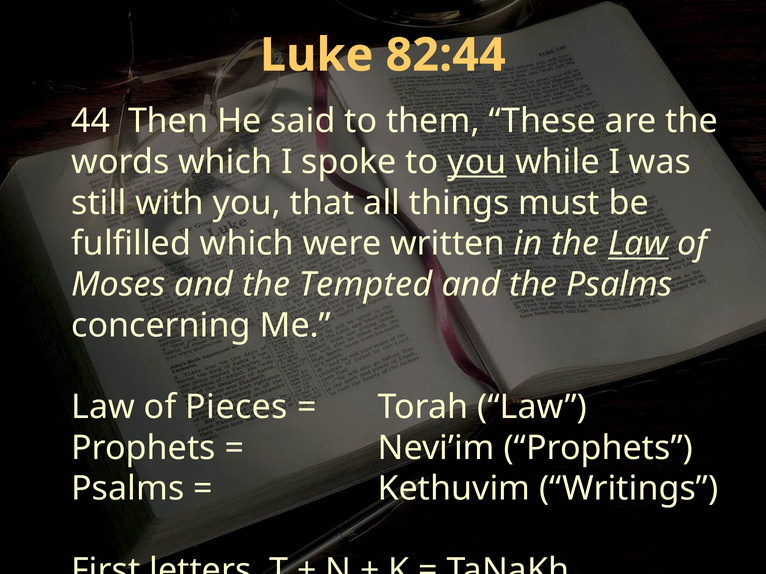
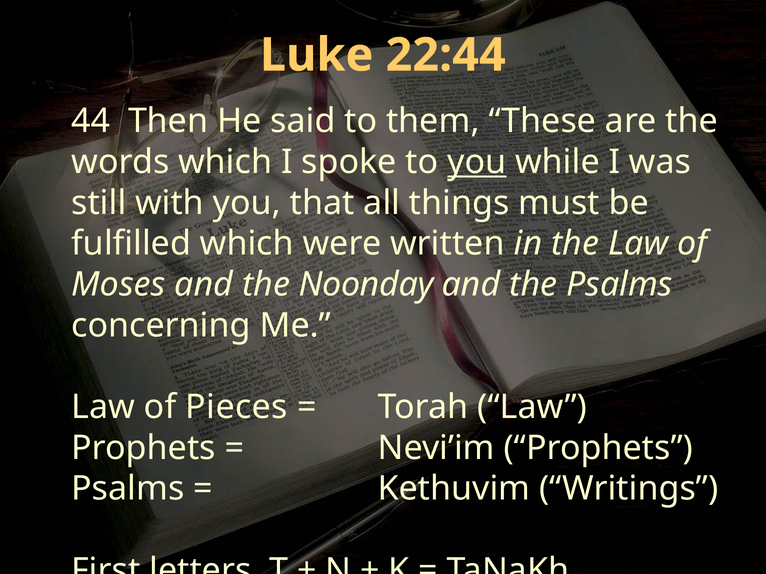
82:44: 82:44 -> 22:44
Law at (638, 244) underline: present -> none
Tempted: Tempted -> Noonday
